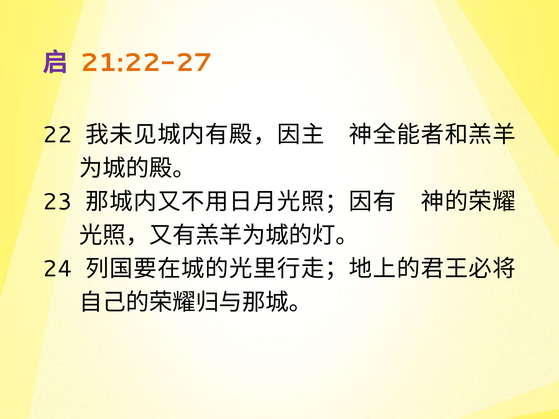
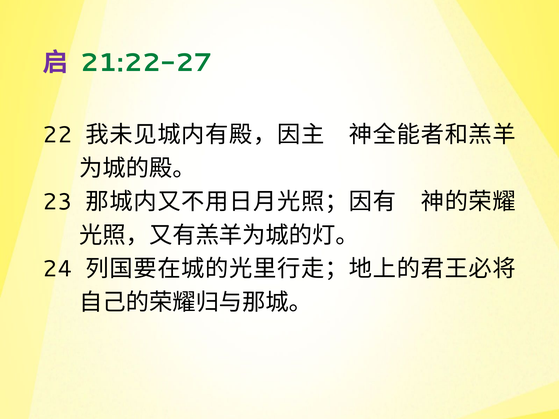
21:22-27 colour: orange -> green
